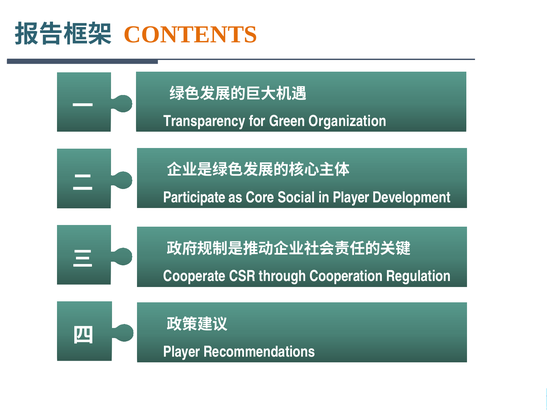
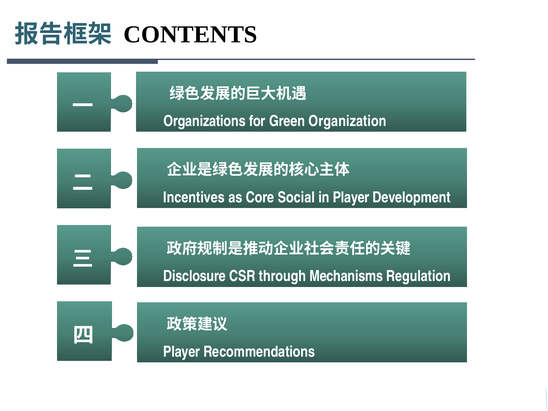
CONTENTS colour: orange -> black
Transparency: Transparency -> Organizations
Participate: Participate -> Incentives
Cooperate: Cooperate -> Disclosure
Cooperation: Cooperation -> Mechanisms
